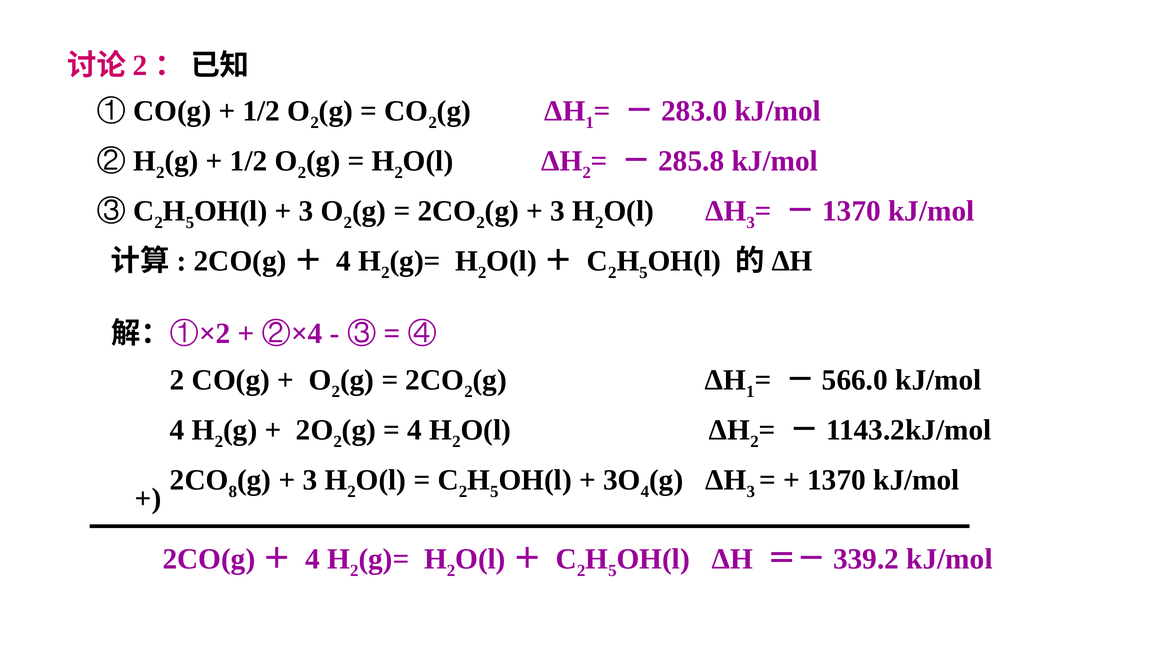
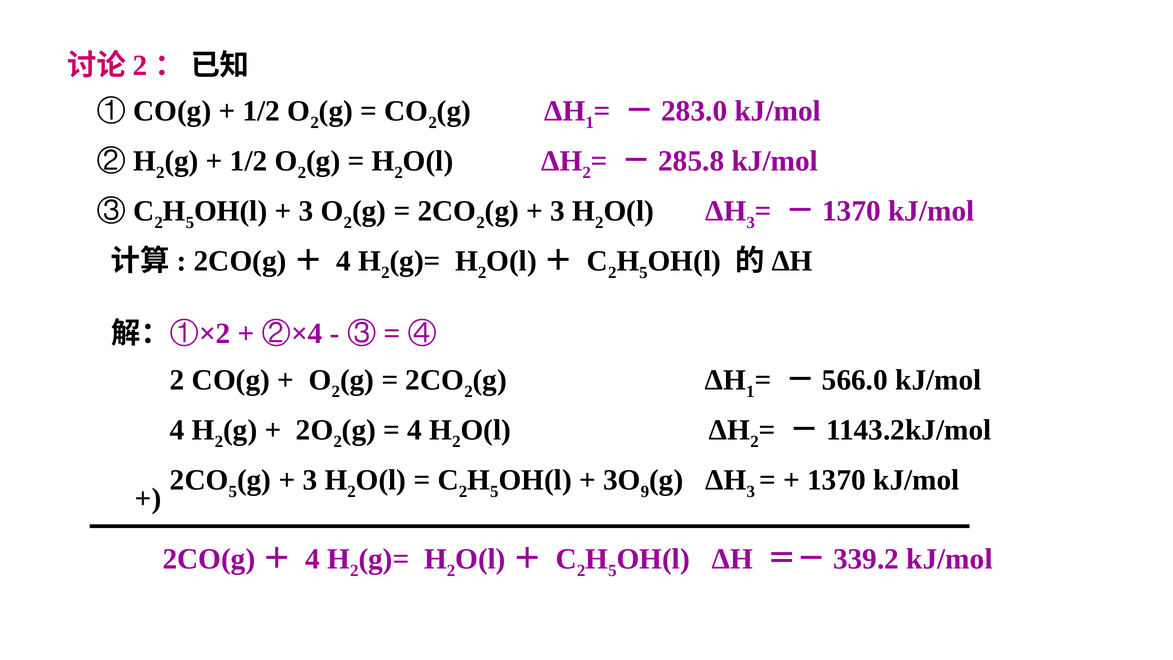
8 at (233, 491): 8 -> 5
4 at (645, 491): 4 -> 9
